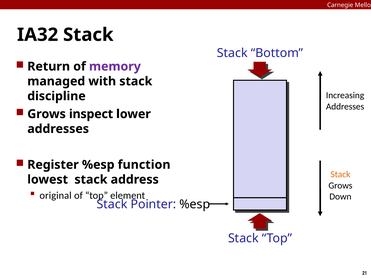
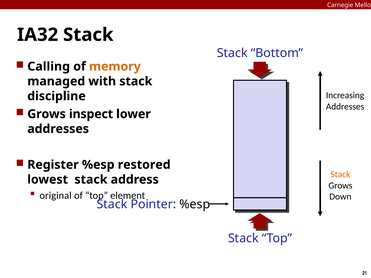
Return: Return -> Calling
memory colour: purple -> orange
function: function -> restored
